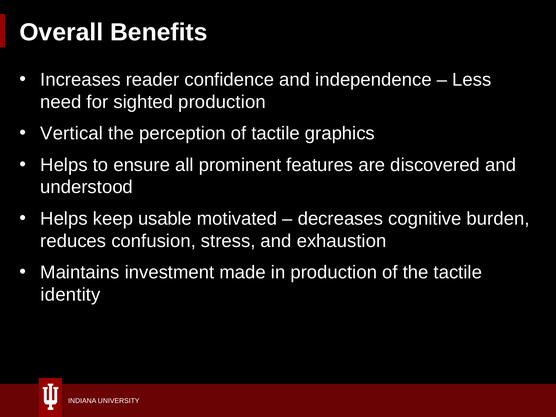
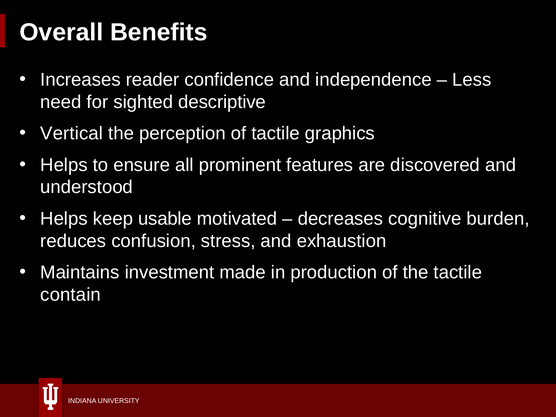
sighted production: production -> descriptive
identity: identity -> contain
